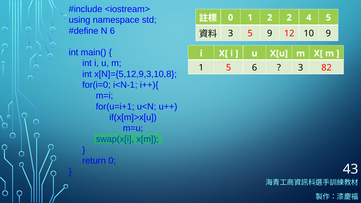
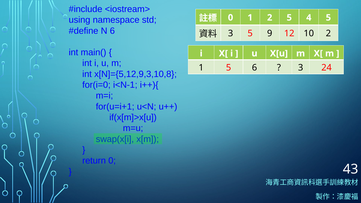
2 2: 2 -> 5
10 9: 9 -> 2
82: 82 -> 24
